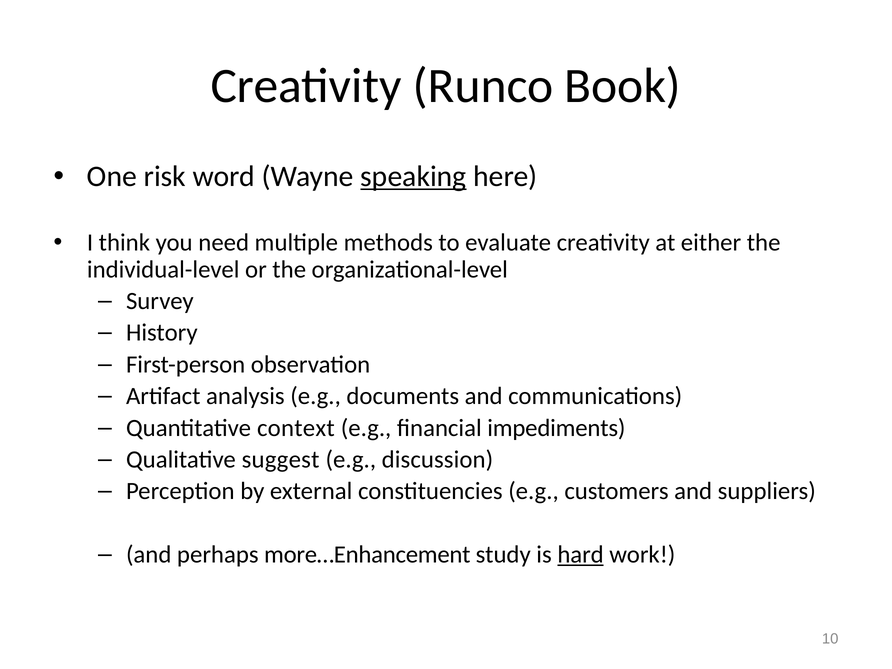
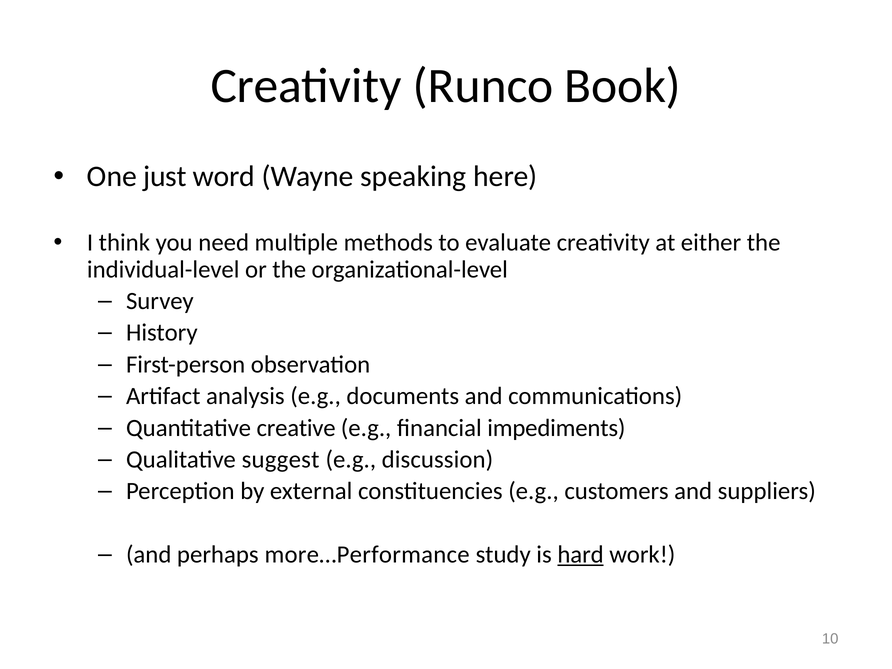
risk: risk -> just
speaking underline: present -> none
context: context -> creative
more…Enhancement: more…Enhancement -> more…Performance
